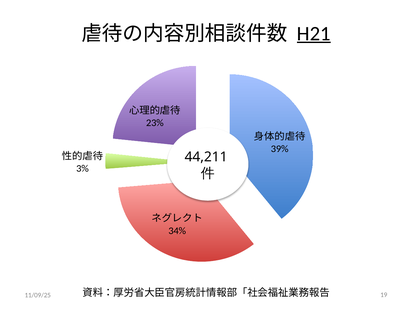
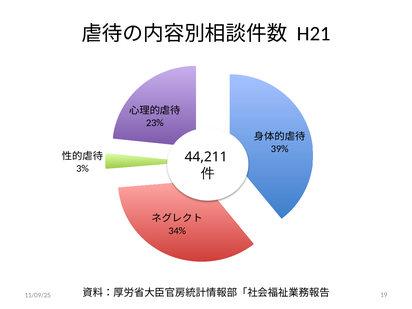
H21 underline: present -> none
